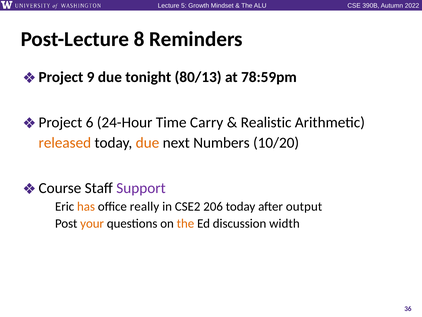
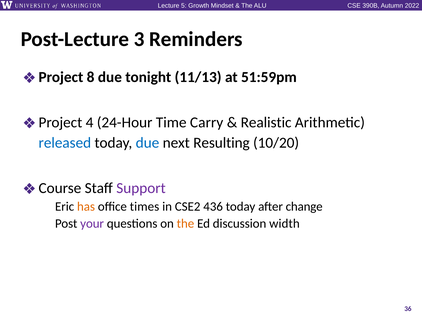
8: 8 -> 3
9: 9 -> 8
80/13: 80/13 -> 11/13
78:59pm: 78:59pm -> 51:59pm
6: 6 -> 4
released colour: orange -> blue
due at (147, 142) colour: orange -> blue
Numbers: Numbers -> Resulting
really: really -> times
206: 206 -> 436
output: output -> change
your colour: orange -> purple
